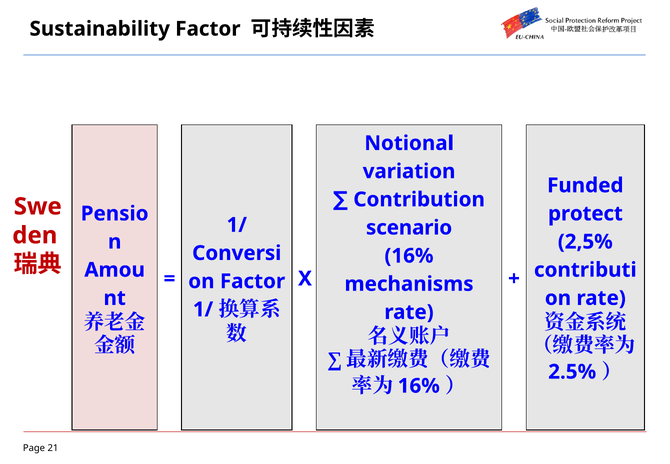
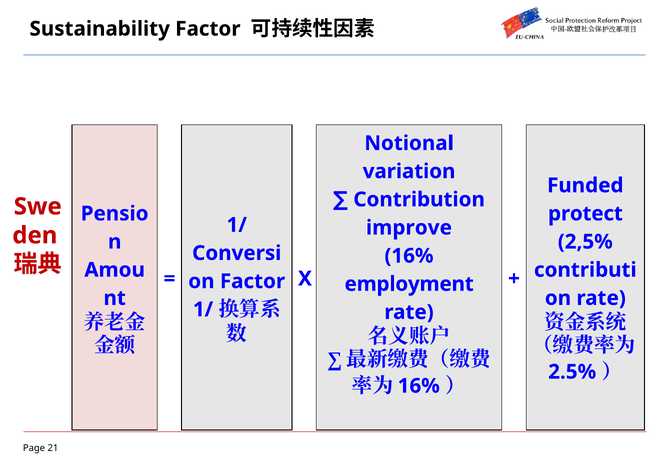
scenario: scenario -> improve
mechanisms: mechanisms -> employment
